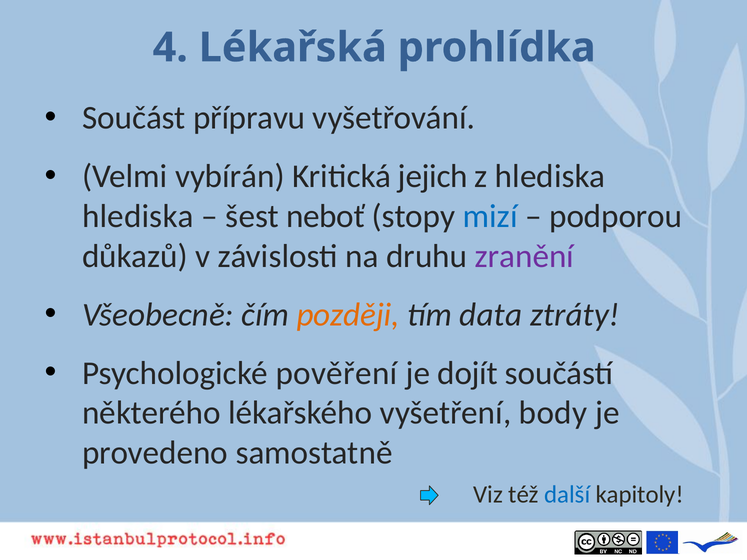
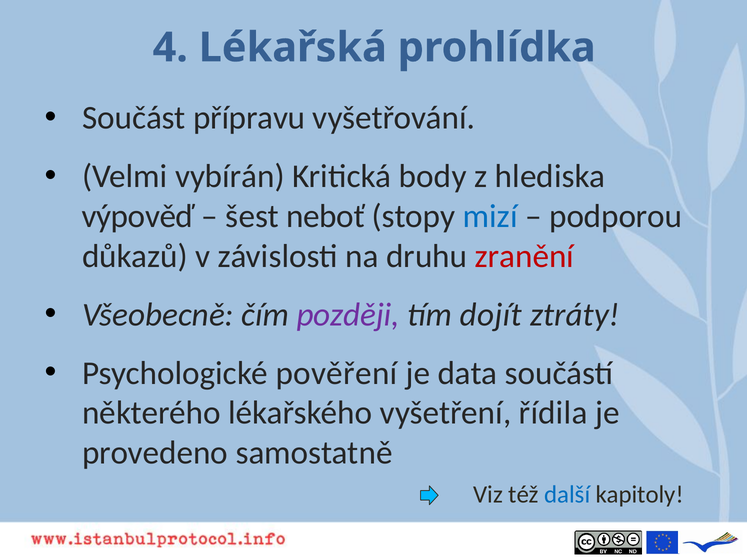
jejich: jejich -> body
hlediska at (138, 216): hlediska -> výpověď
zranění colour: purple -> red
později colour: orange -> purple
data: data -> dojít
dojít: dojít -> data
body: body -> řídila
